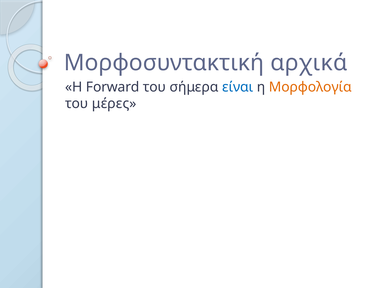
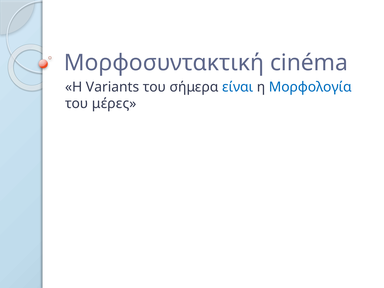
αρχικά: αρχικά -> cinéma
Forward: Forward -> Variants
Μορφολογία colour: orange -> blue
